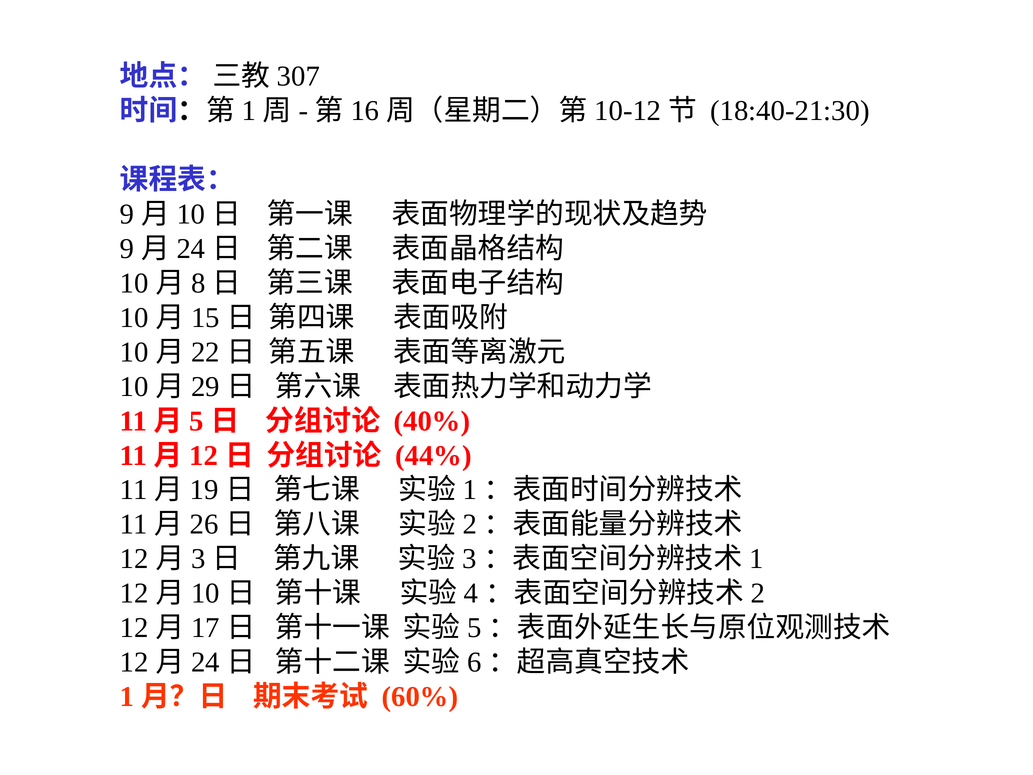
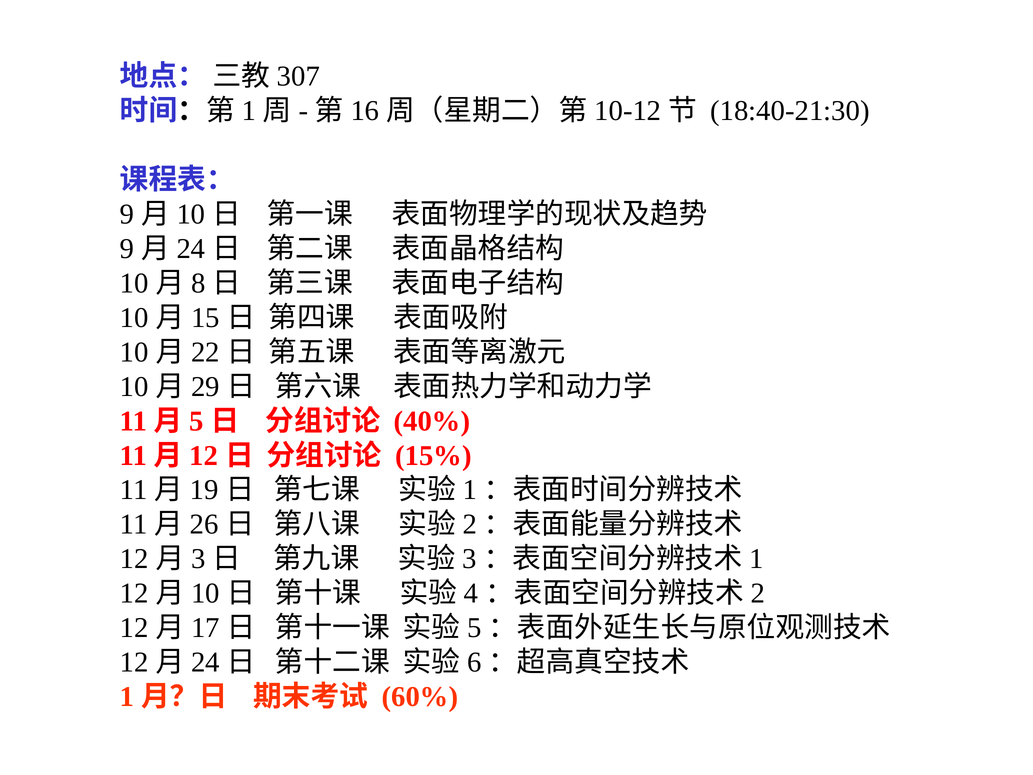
44%: 44% -> 15%
